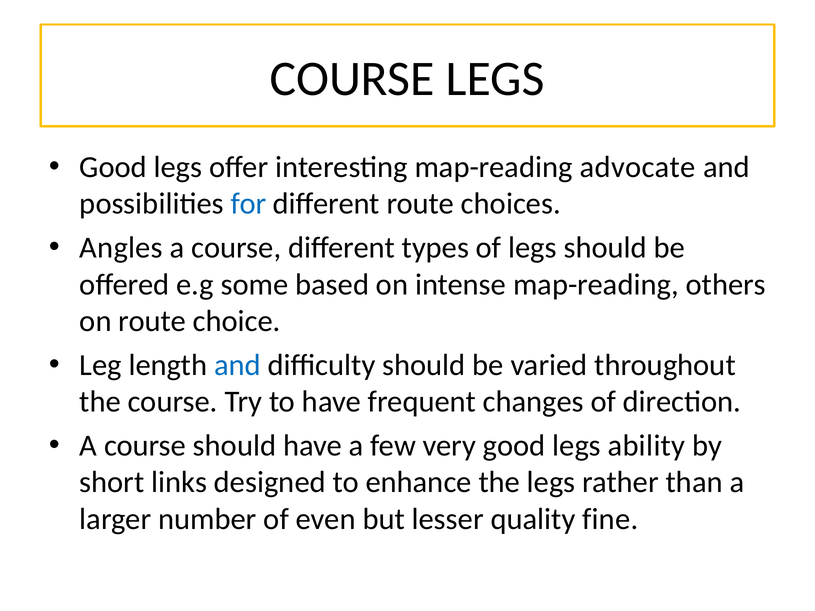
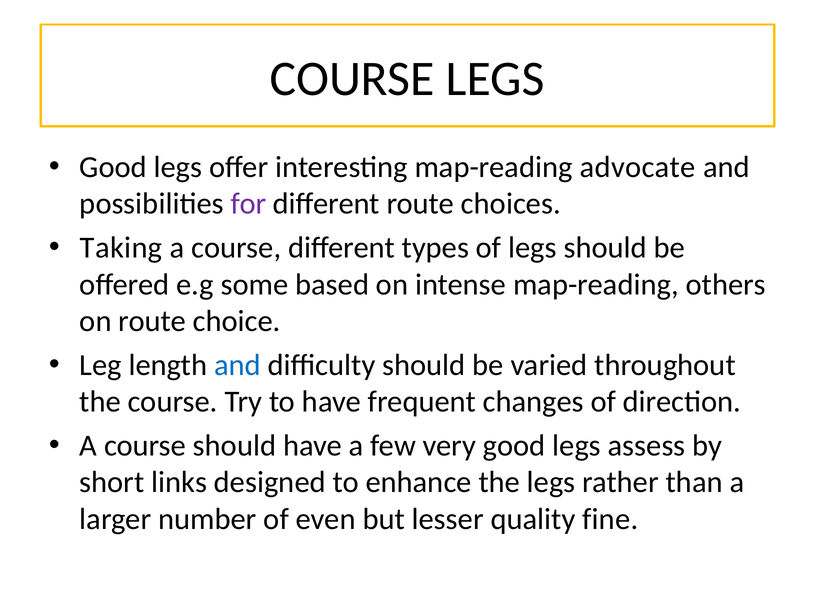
for colour: blue -> purple
Angles: Angles -> Taking
ability: ability -> assess
